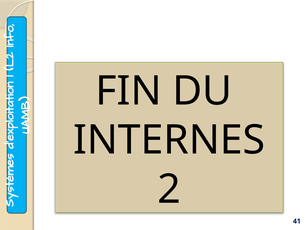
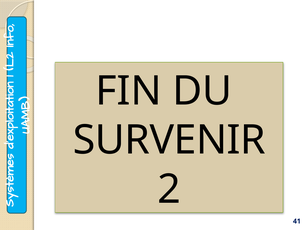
INTERNES: INTERNES -> SURVENIR
